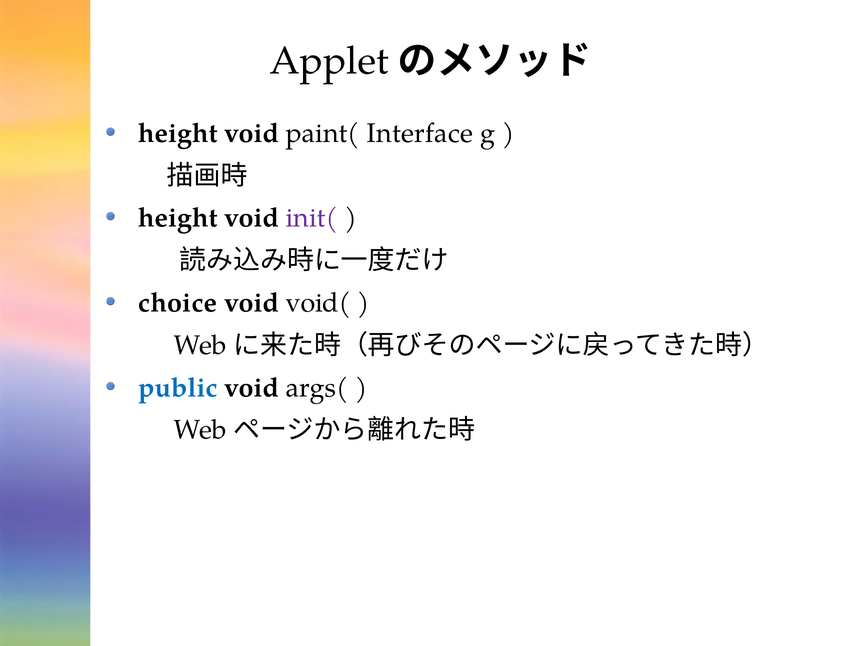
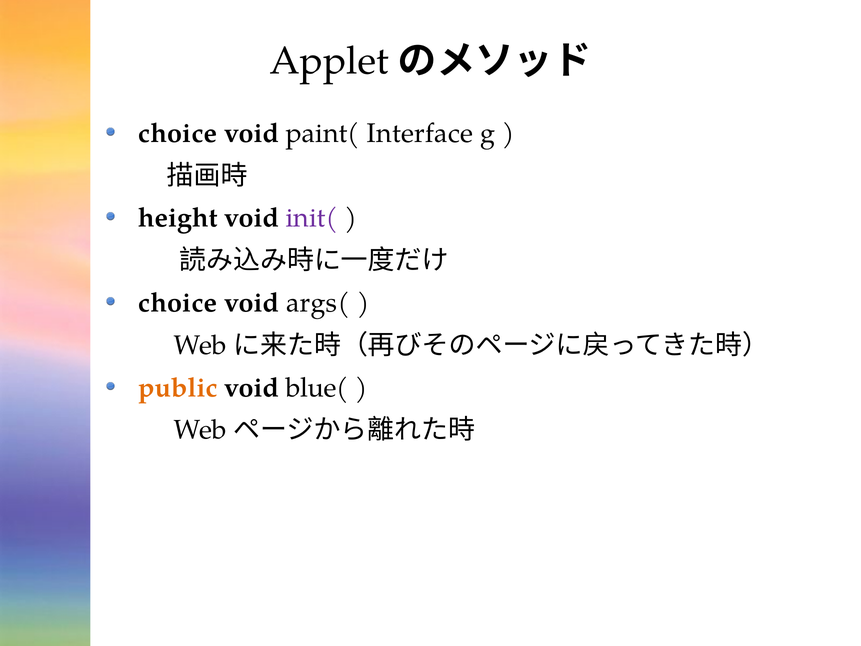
height at (178, 133): height -> choice
void(: void( -> args(
public colour: blue -> orange
args(: args( -> blue(
